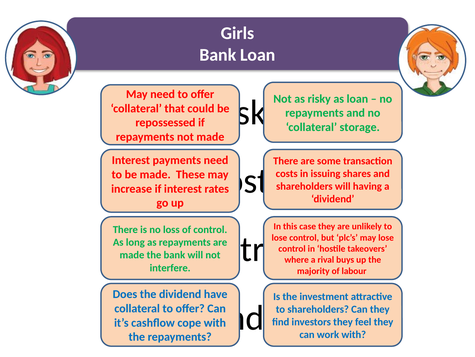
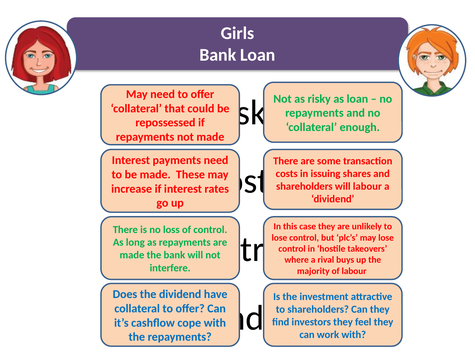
storage: storage -> enough
will having: having -> labour
